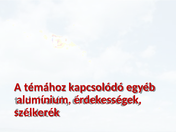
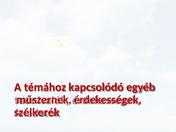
alumínium: alumínium -> műszernek
